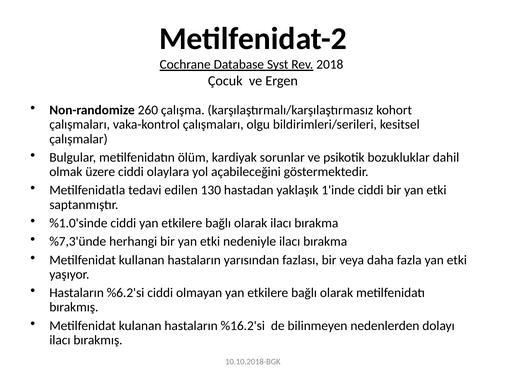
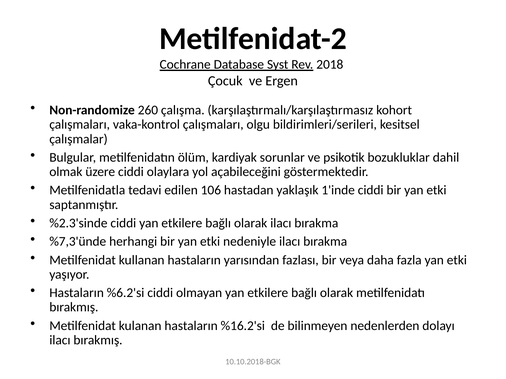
130: 130 -> 106
%1.0'sinde: %1.0'sinde -> %2.3'sinde
